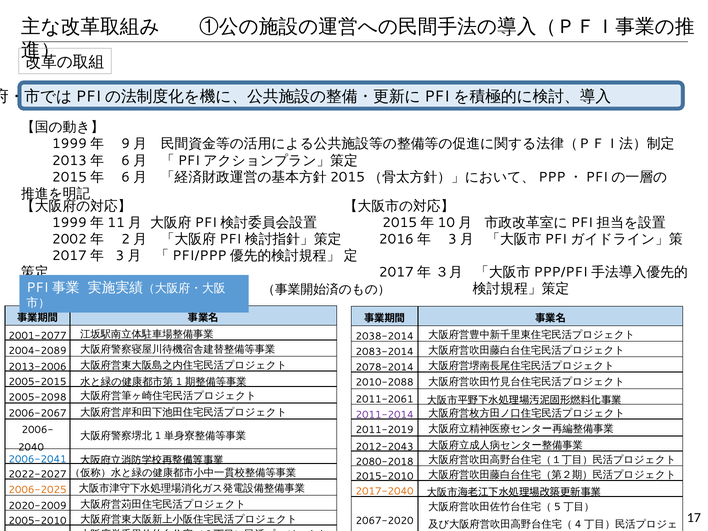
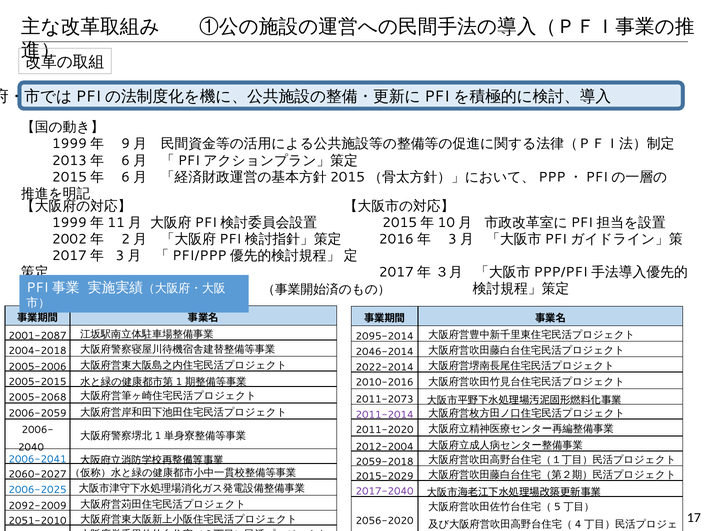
2001-2077: 2001-2077 -> 2001-2087
2038-2014: 2038-2014 -> 2095-2014
2004-2089: 2004-2089 -> 2004-2018
2083-2014: 2083-2014 -> 2046-2014
2013-2006: 2013-2006 -> 2005-2006
2078-2014: 2078-2014 -> 2022-2014
2010-2088: 2010-2088 -> 2010-2016
2005-2098: 2005-2098 -> 2005-2068
2011-2061: 2011-2061 -> 2011-2073
2006-2067: 2006-2067 -> 2006-2059
2011-2019: 2011-2019 -> 2011-2020
2012-2043: 2012-2043 -> 2012-2004
2080-2018: 2080-2018 -> 2059-2018
2022-2027: 2022-2027 -> 2060-2027
2015-2010: 2015-2010 -> 2015-2029
2006-2025 colour: orange -> blue
2017-2040 colour: orange -> purple
2020-2009: 2020-2009 -> 2092-2009
2067-2020: 2067-2020 -> 2056-2020
2005-2010: 2005-2010 -> 2051-2010
